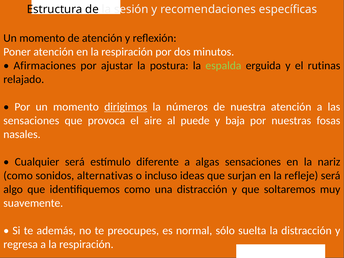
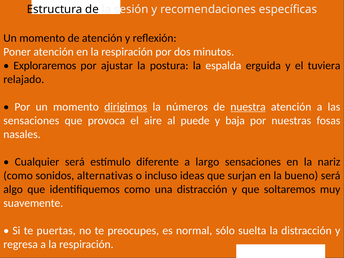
Afirmaciones: Afirmaciones -> Exploraremos
espalda colour: light green -> white
rutinas: rutinas -> tuviera
nuestra underline: none -> present
algas: algas -> largo
refleje: refleje -> bueno
además: además -> puertas
